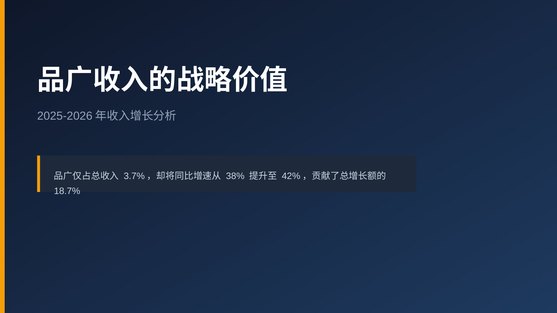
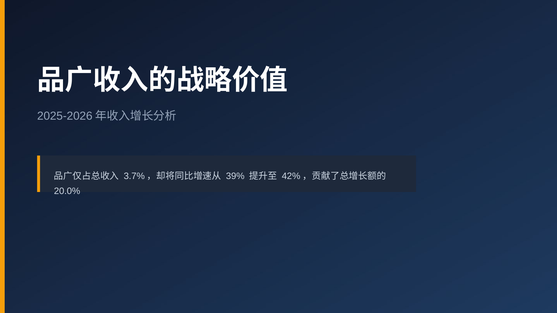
38%: 38% -> 39%
18.7%: 18.7% -> 20.0%
